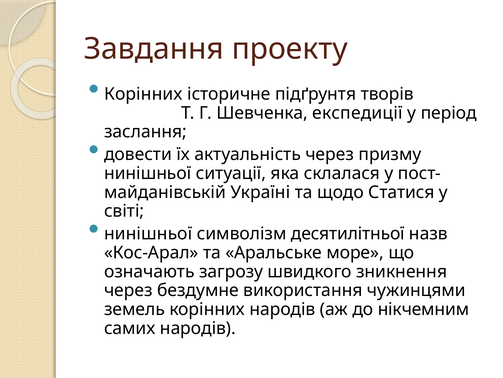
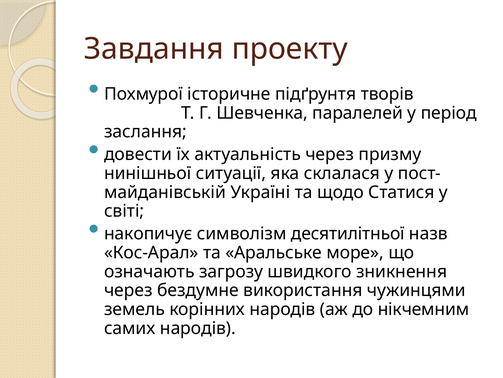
Корінних at (143, 94): Корінних -> Похмурої
експедиції: експедиції -> паралелей
нинішньої at (148, 233): нинішньої -> накопичує
